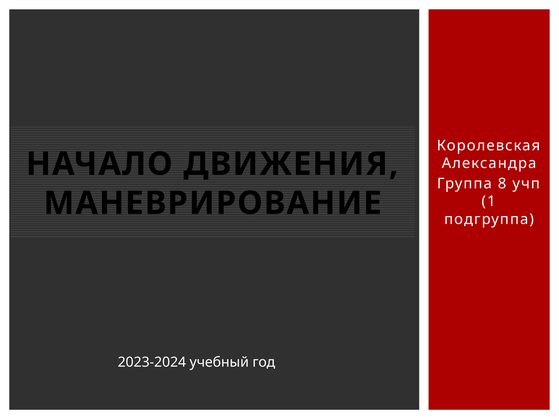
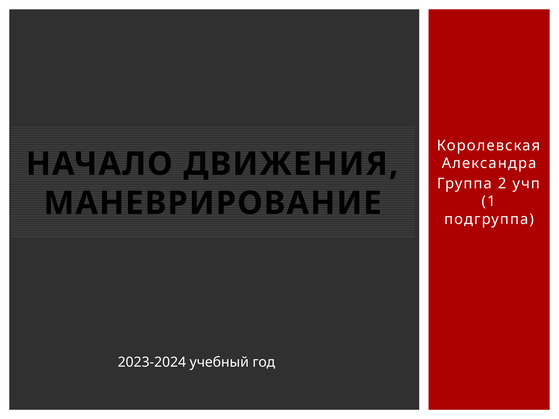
8: 8 -> 2
